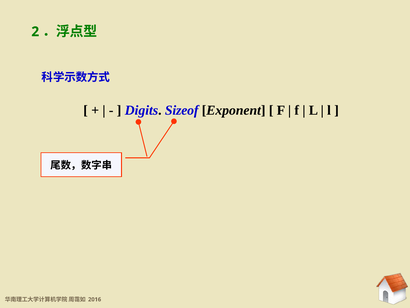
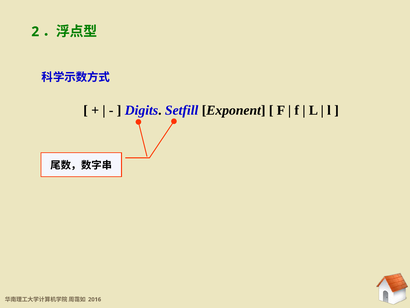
Sizeof: Sizeof -> Setfill
